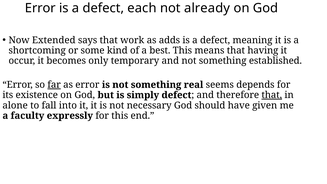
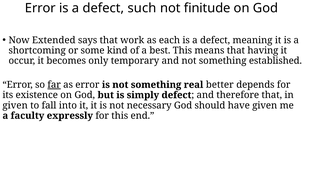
each: each -> such
already: already -> finitude
adds: adds -> each
seems: seems -> better
that at (272, 95) underline: present -> none
alone at (15, 105): alone -> given
